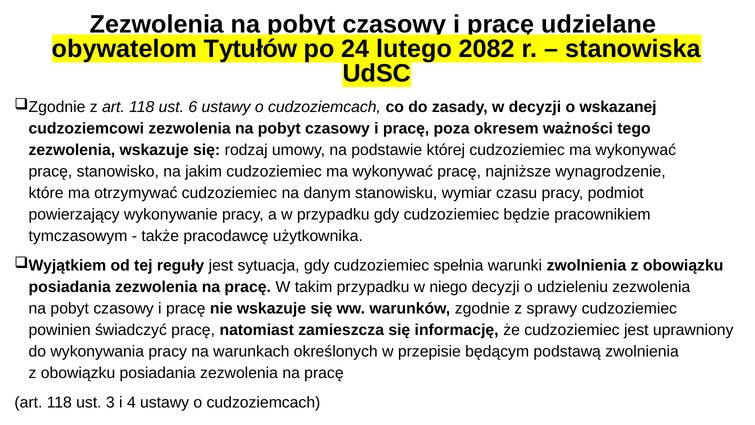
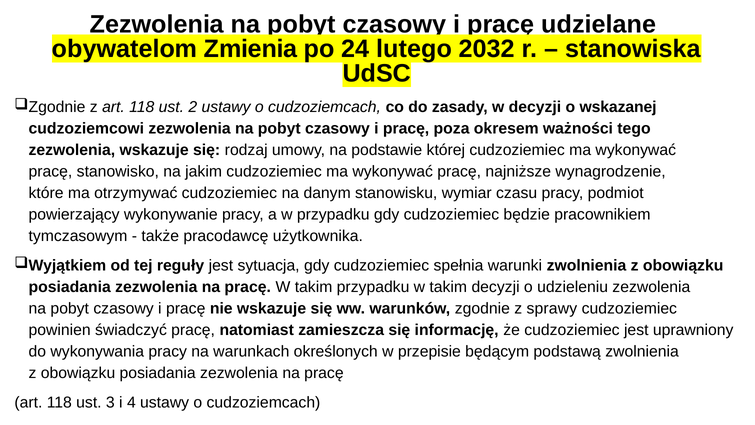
Tytułów: Tytułów -> Zmienia
2082: 2082 -> 2032
6: 6 -> 2
przypadku w niego: niego -> takim
